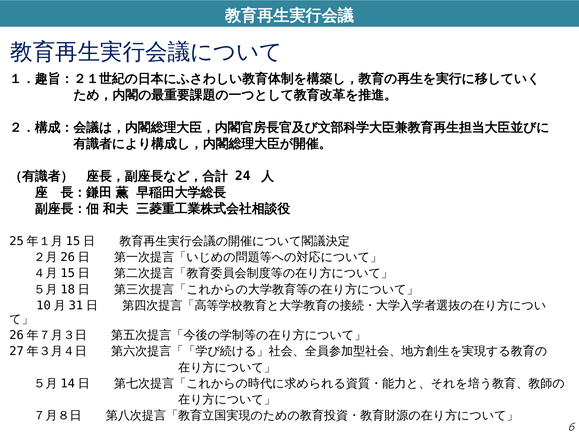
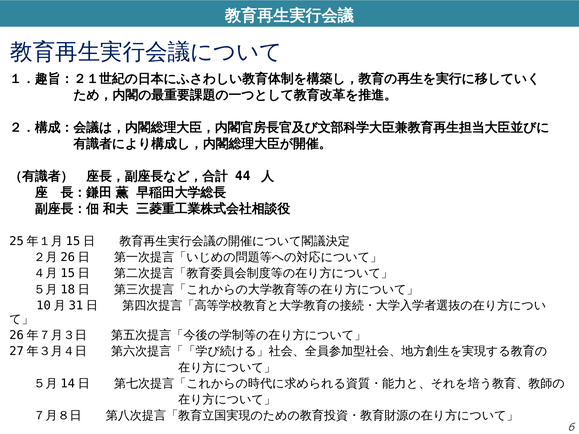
24: 24 -> 44
